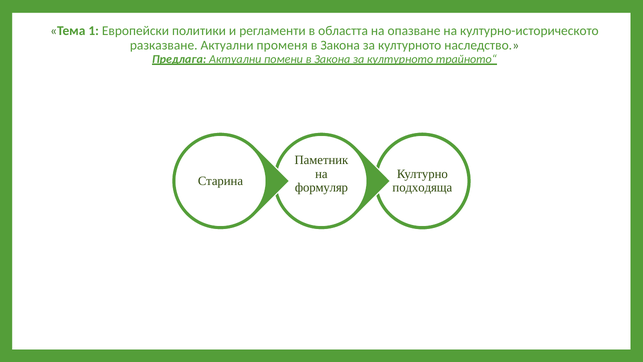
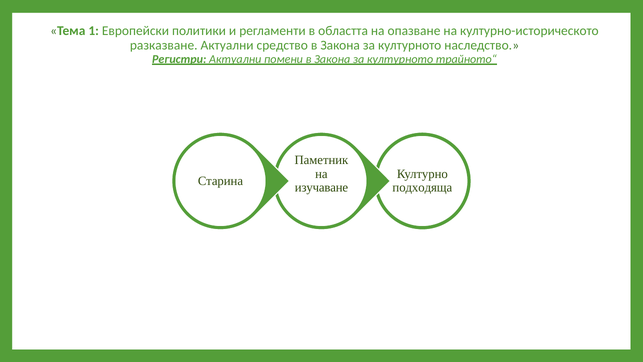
променя: променя -> средство
Предлага: Предлага -> Регистри
формуляр: формуляр -> изучаване
